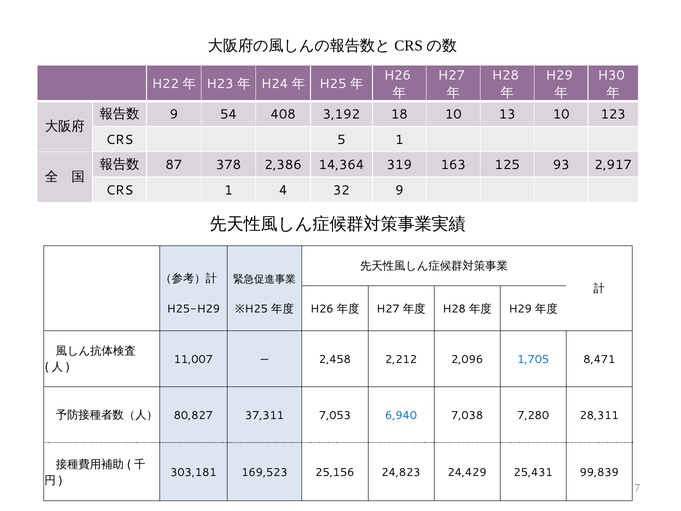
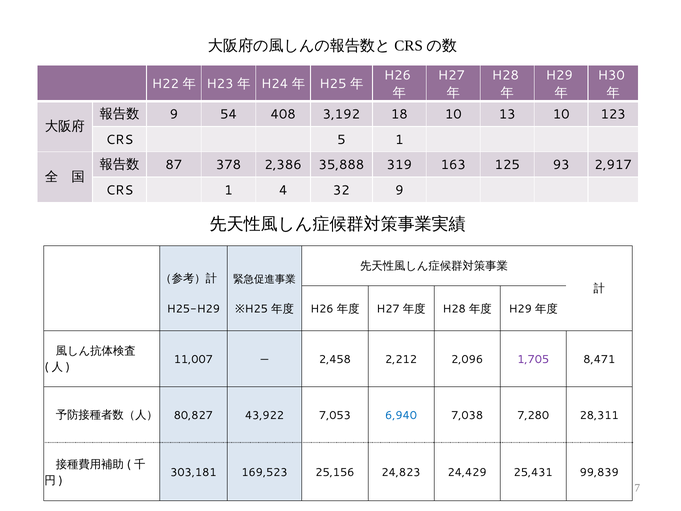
14,364: 14,364 -> 35,888
1,705 colour: blue -> purple
37,311: 37,311 -> 43,922
